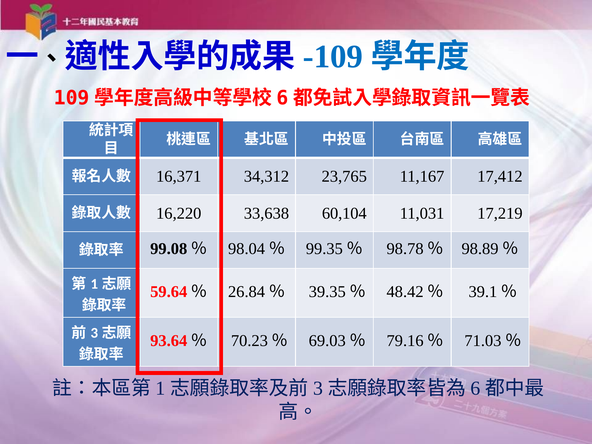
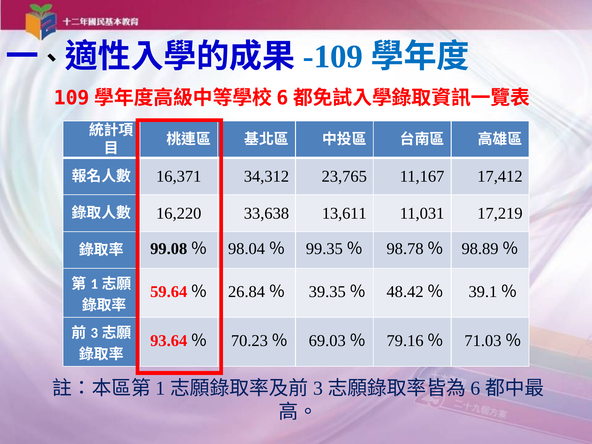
60,104: 60,104 -> 13,611
